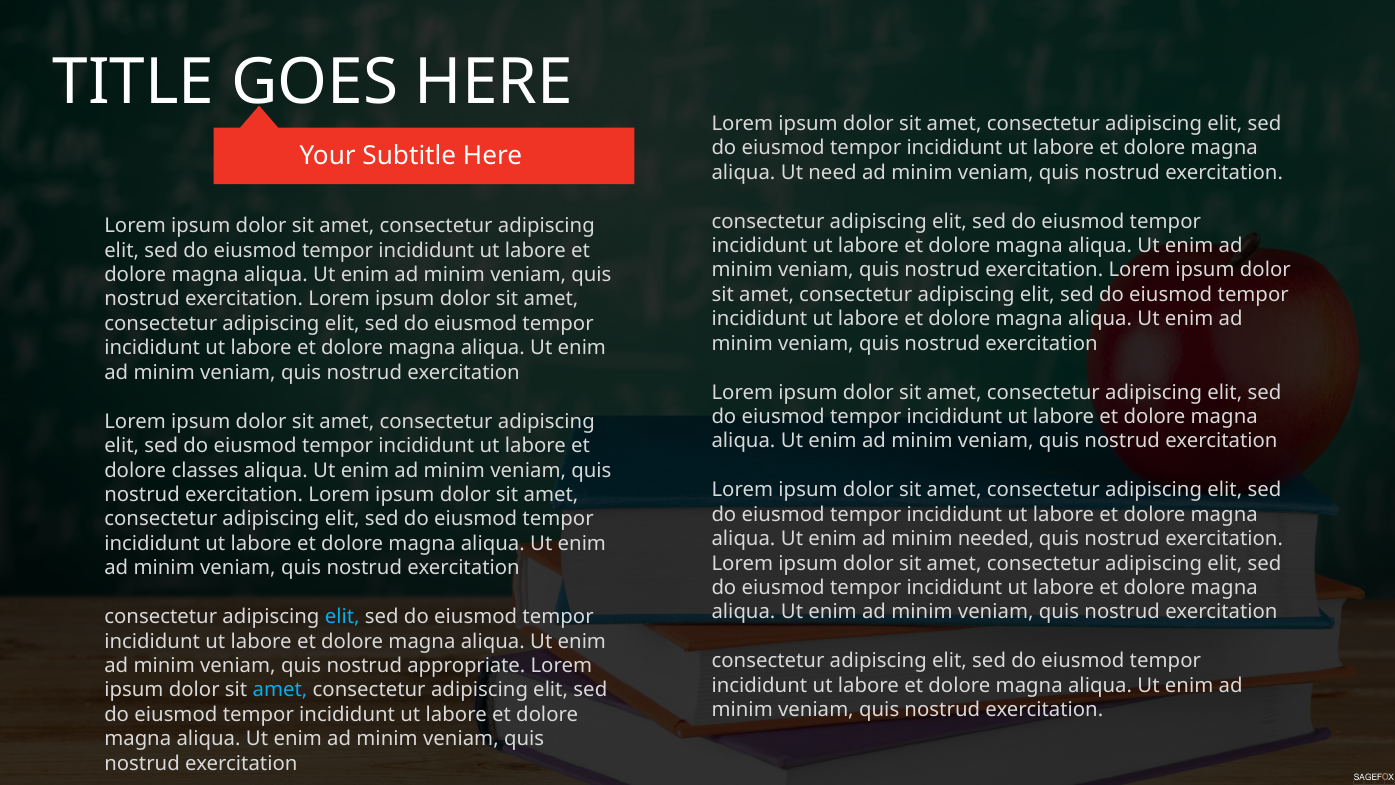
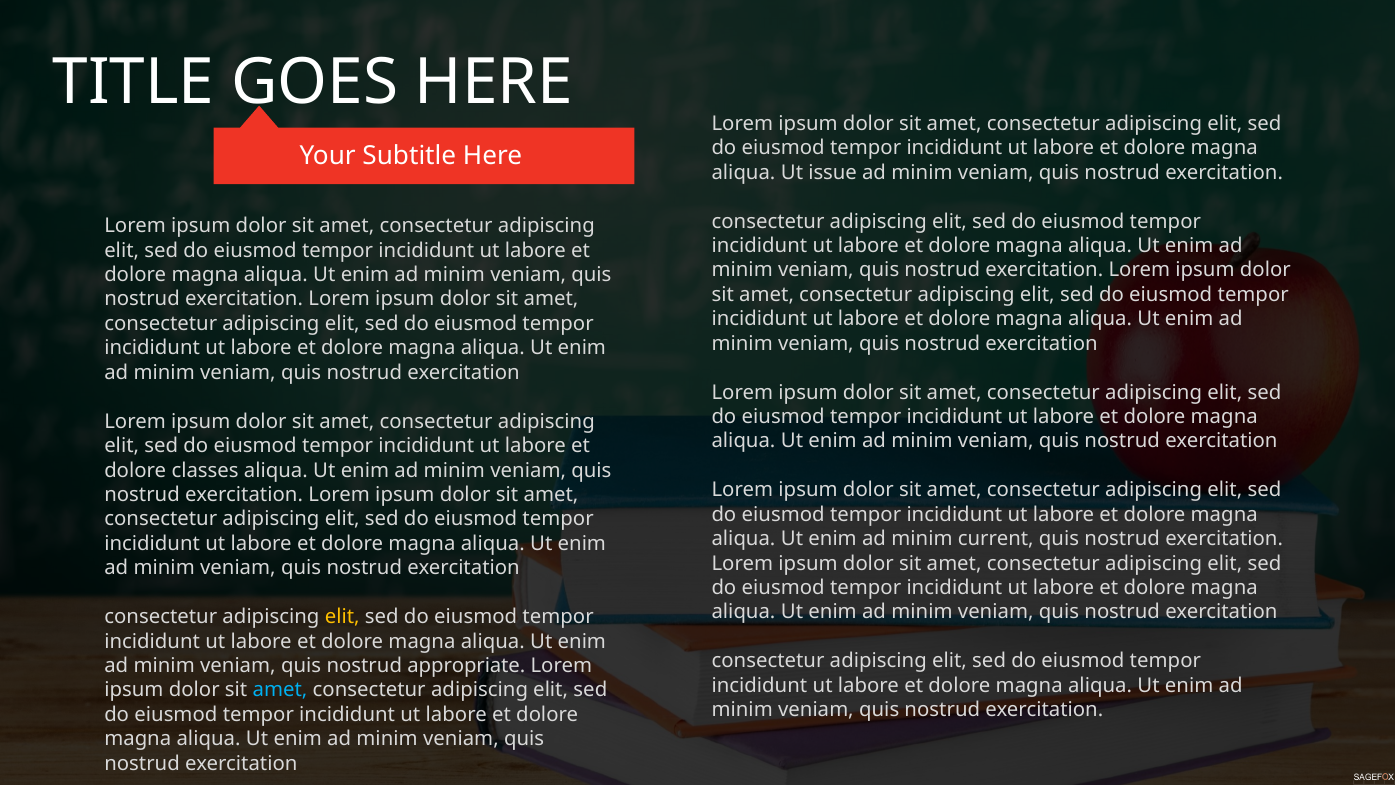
need: need -> issue
needed: needed -> current
elit at (342, 617) colour: light blue -> yellow
